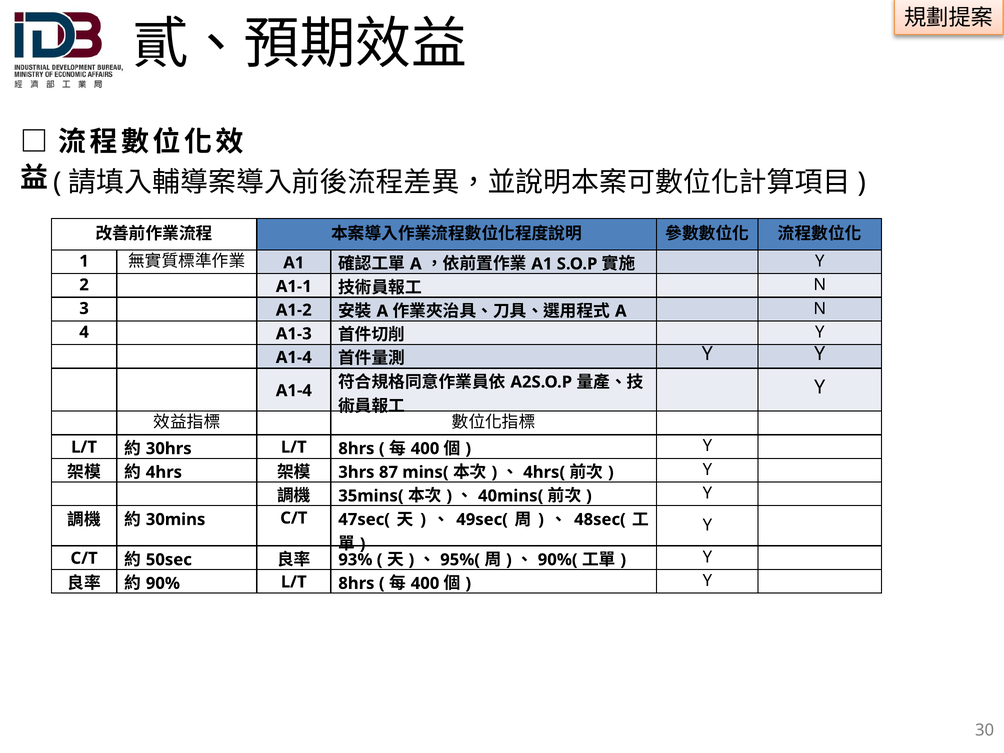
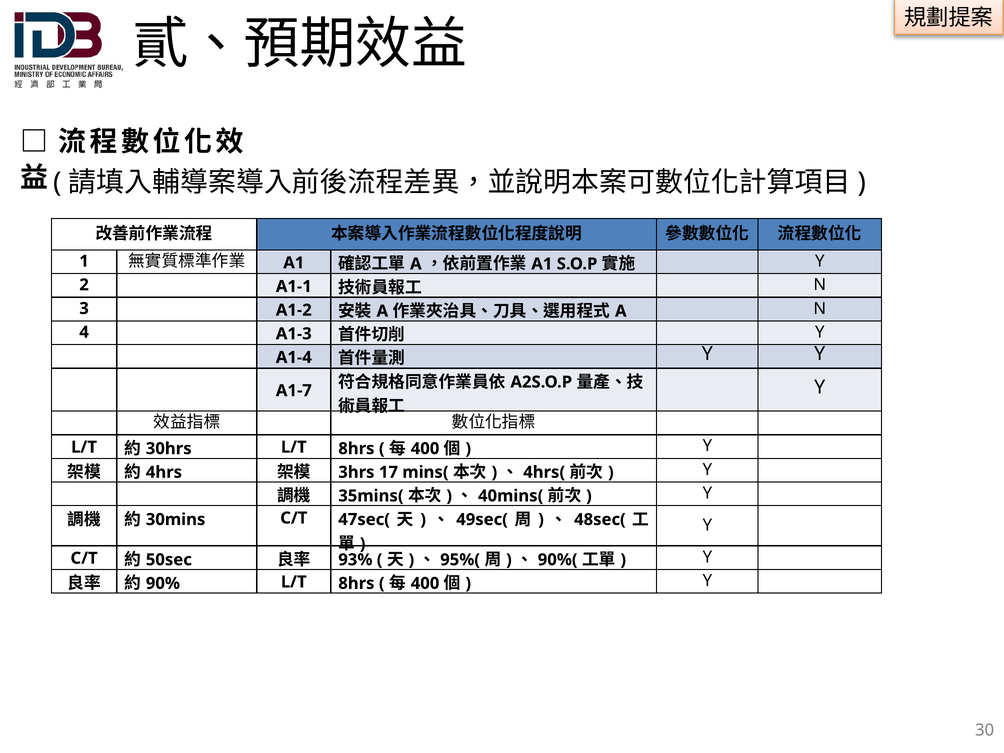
A1-4 at (294, 391): A1-4 -> A1-7
87: 87 -> 17
